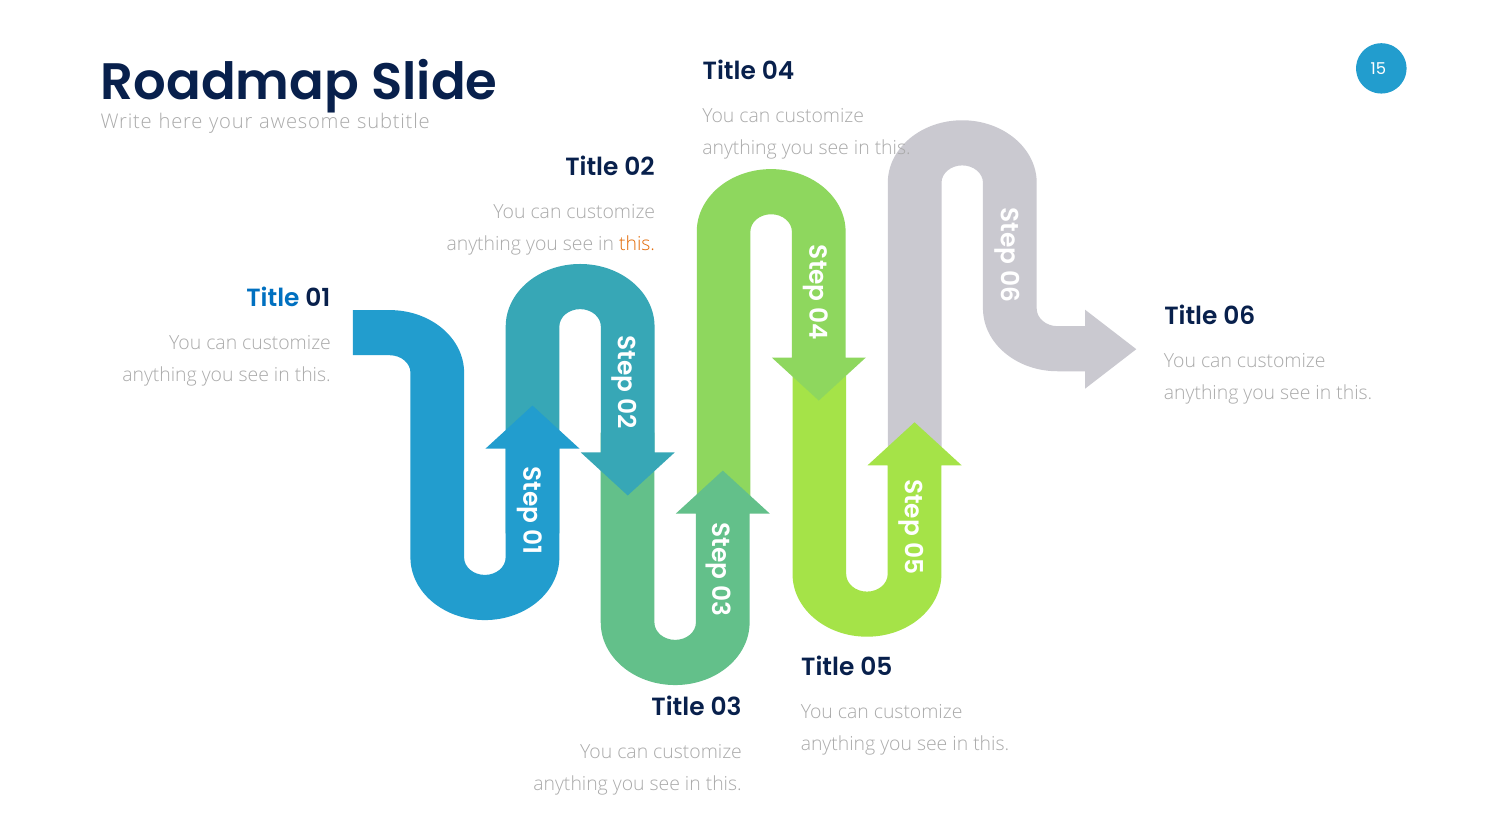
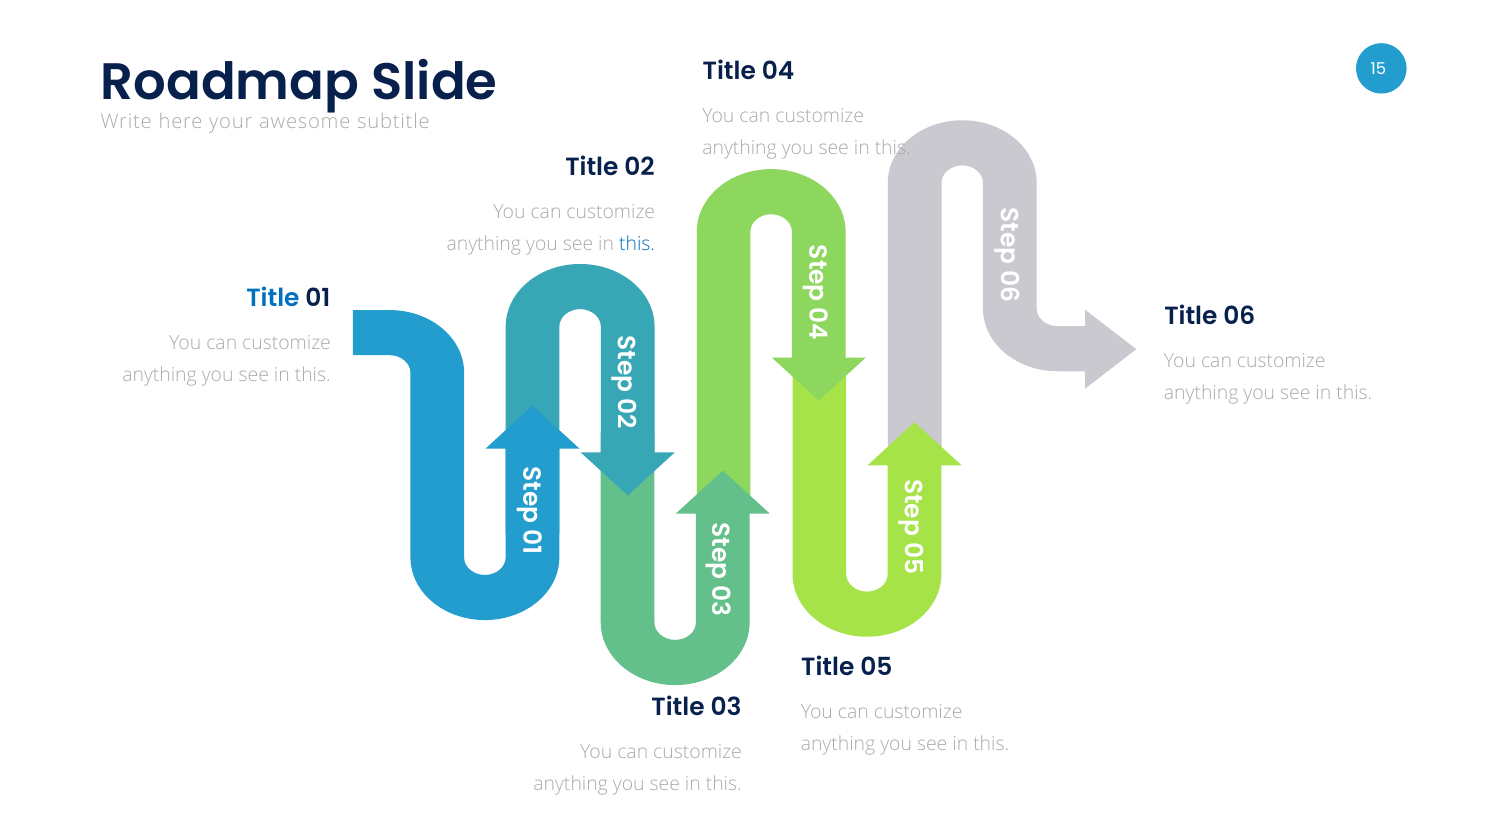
this at (637, 244) colour: orange -> blue
